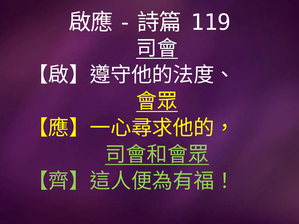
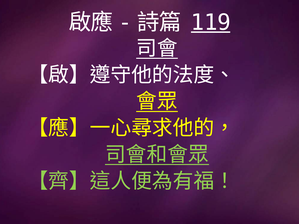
119 underline: none -> present
